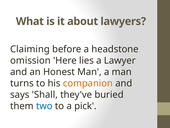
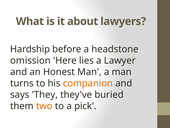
Claiming: Claiming -> Hardship
Shall: Shall -> They
two colour: blue -> orange
